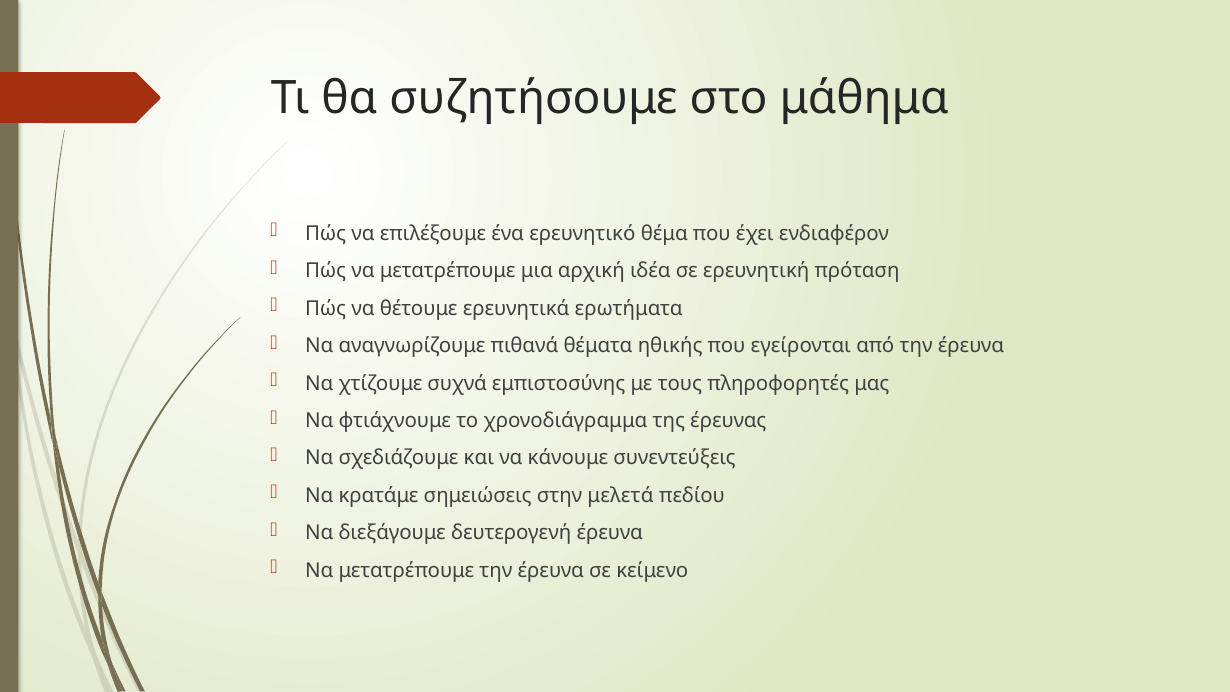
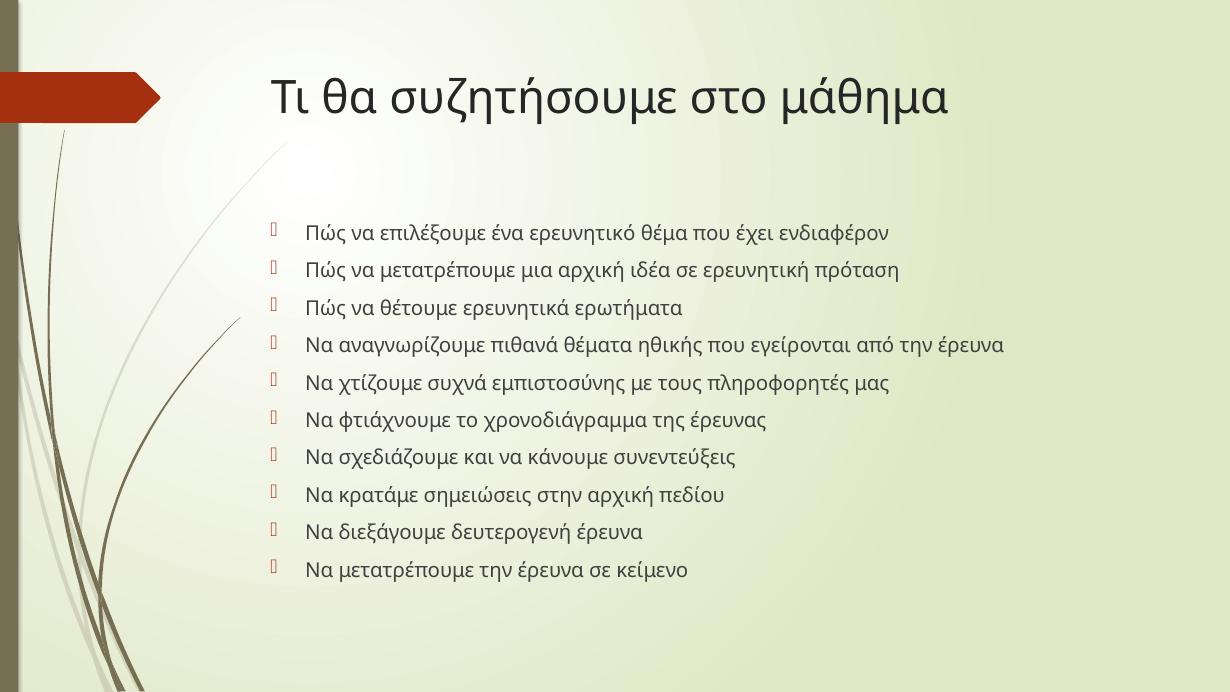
στην μελετά: μελετά -> αρχική
